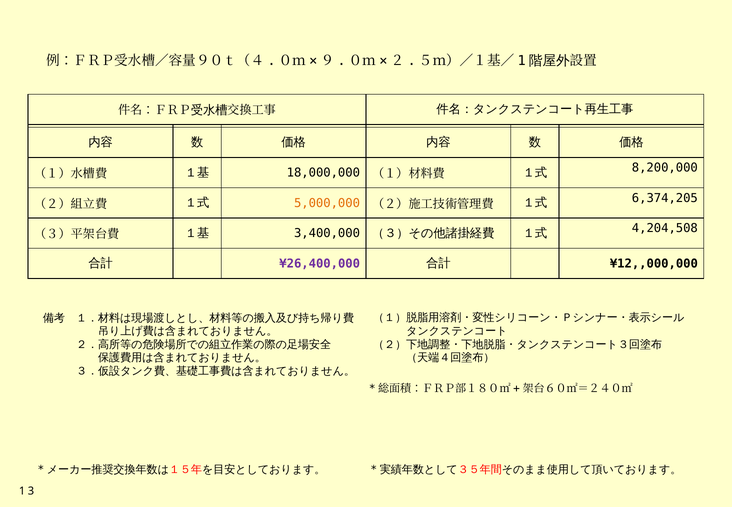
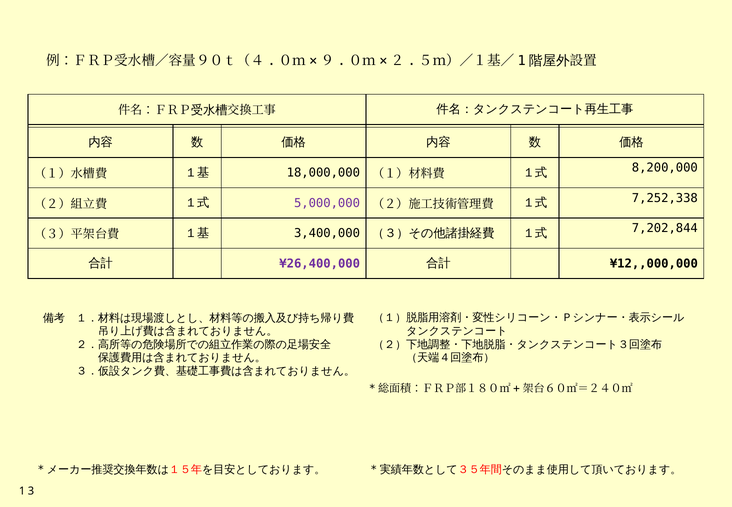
5,000,000 colour: orange -> purple
6,374,205: 6,374,205 -> 7,252,338
4,204,508: 4,204,508 -> 7,202,844
